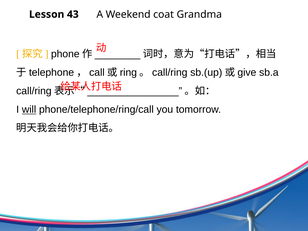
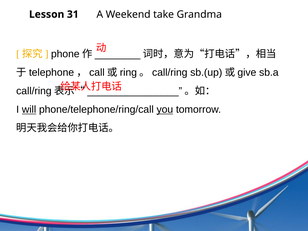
43: 43 -> 31
coat: coat -> take
you underline: none -> present
